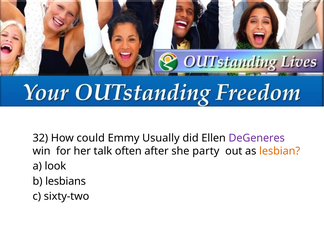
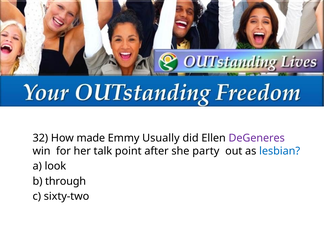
could: could -> made
often: often -> point
lesbian colour: orange -> blue
lesbians: lesbians -> through
